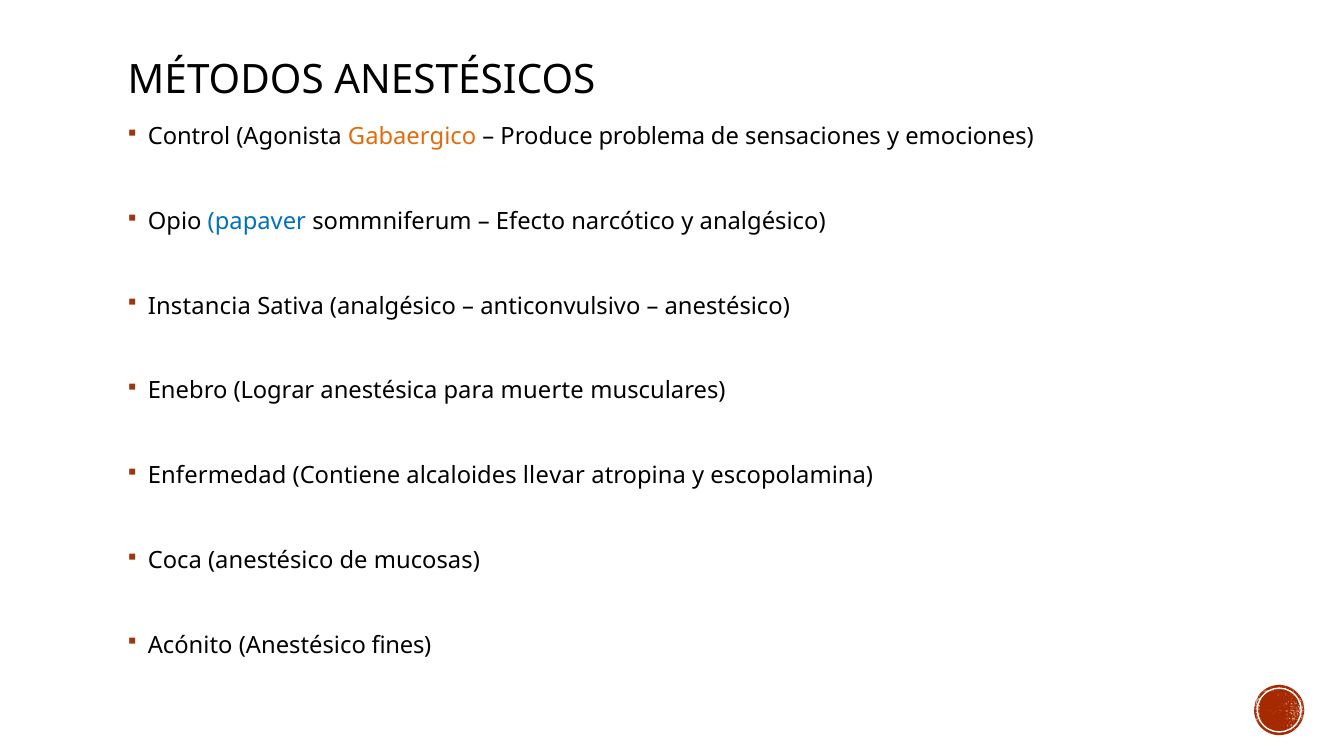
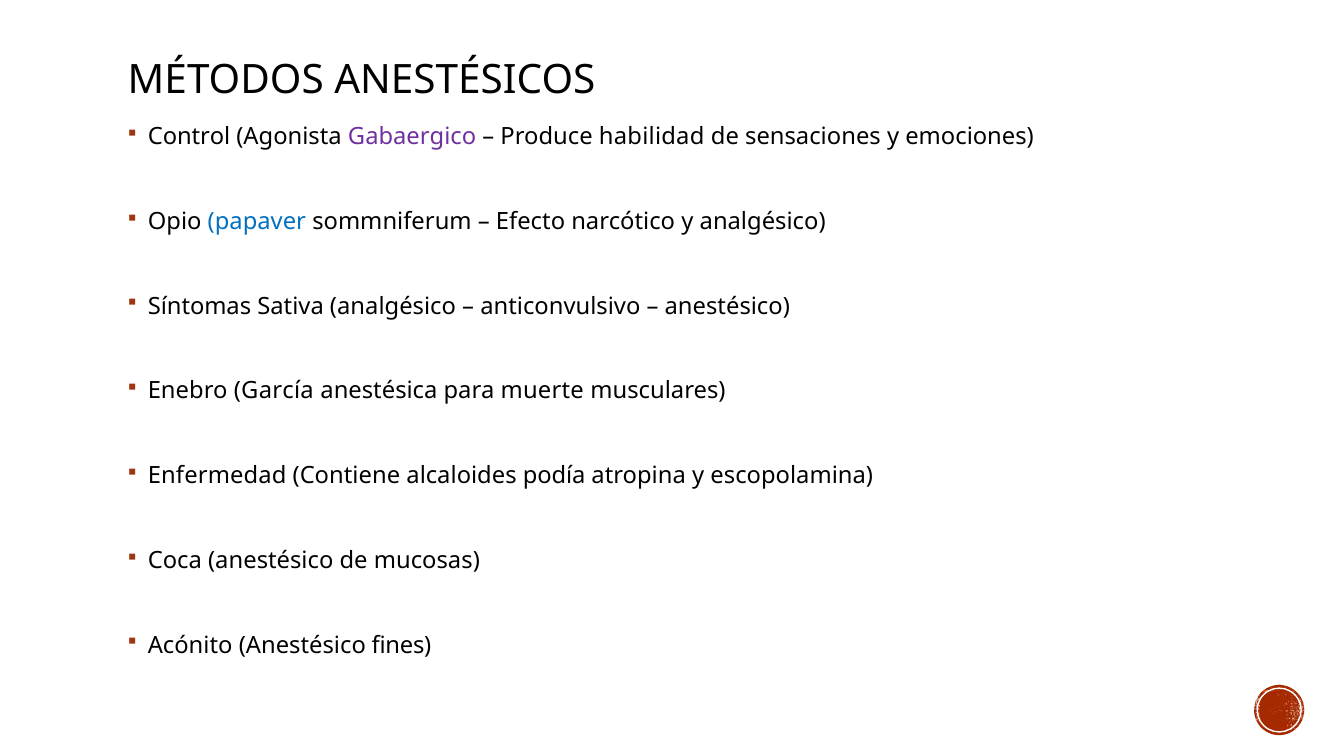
Gabaergico colour: orange -> purple
problema: problema -> habilidad
Instancia: Instancia -> Síntomas
Lograr: Lograr -> García
llevar: llevar -> podía
